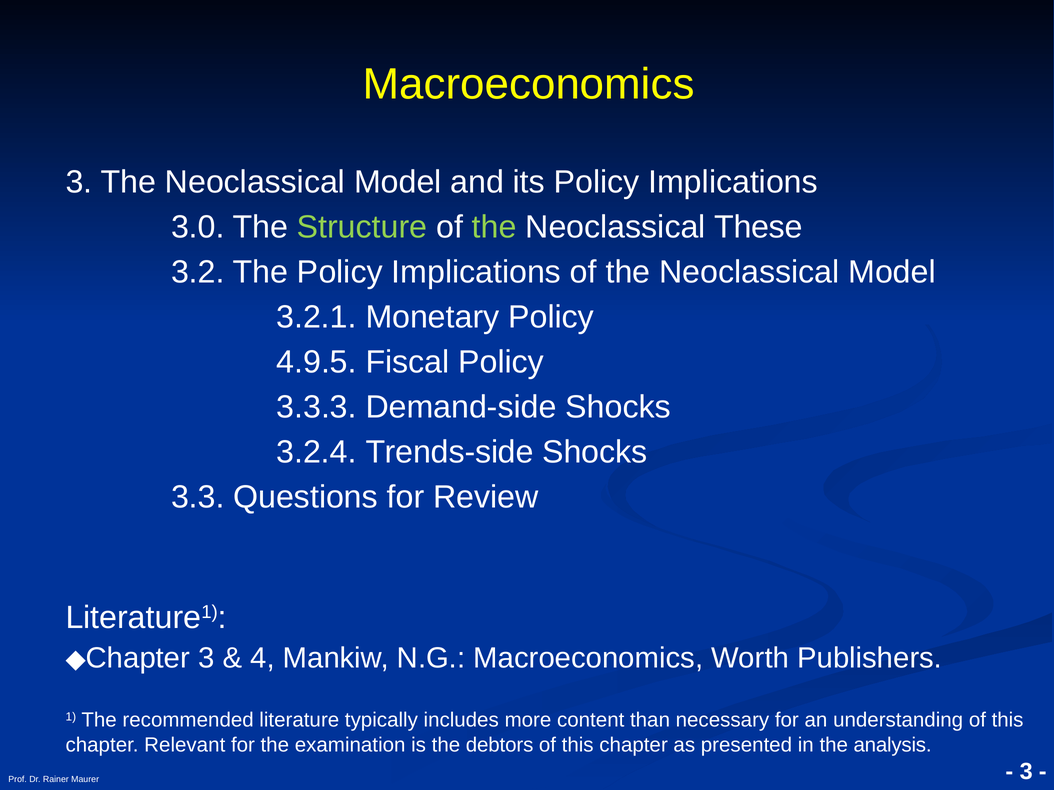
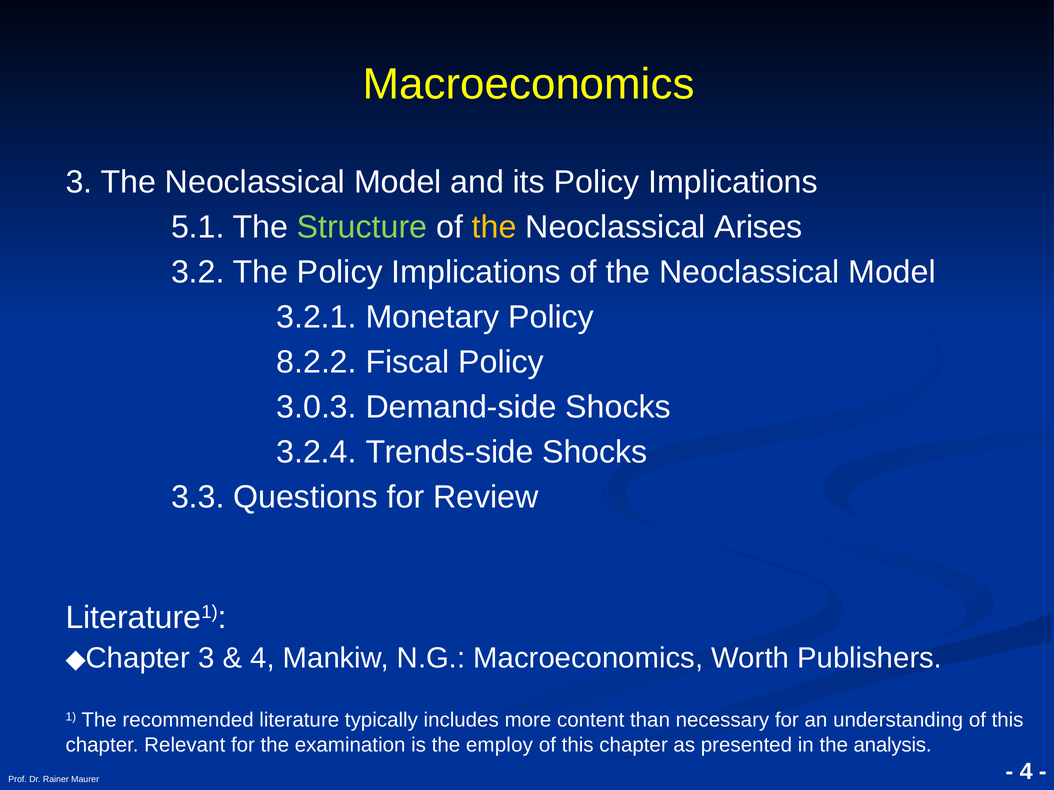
3.0: 3.0 -> 5.1
the at (494, 227) colour: light green -> yellow
These: These -> Arises
4.9.5: 4.9.5 -> 8.2.2
3.3.3: 3.3.3 -> 3.0.3
debtors: debtors -> employ
3 at (1026, 772): 3 -> 4
